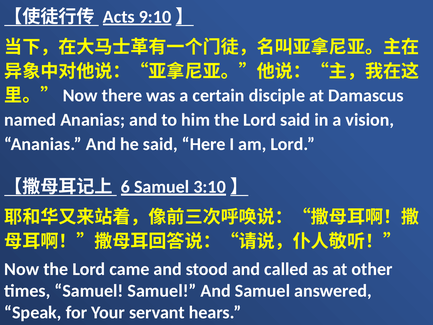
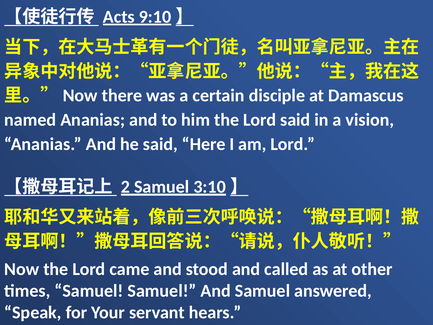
6: 6 -> 2
